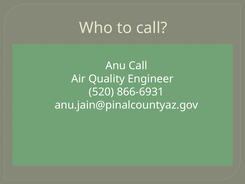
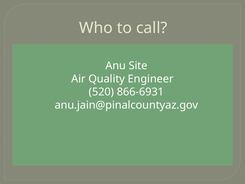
Anu Call: Call -> Site
